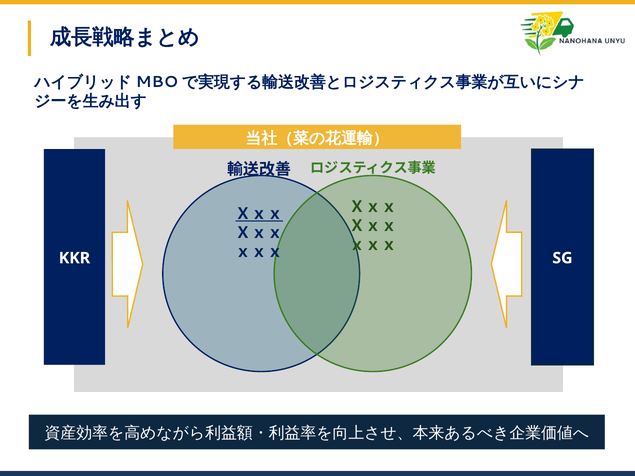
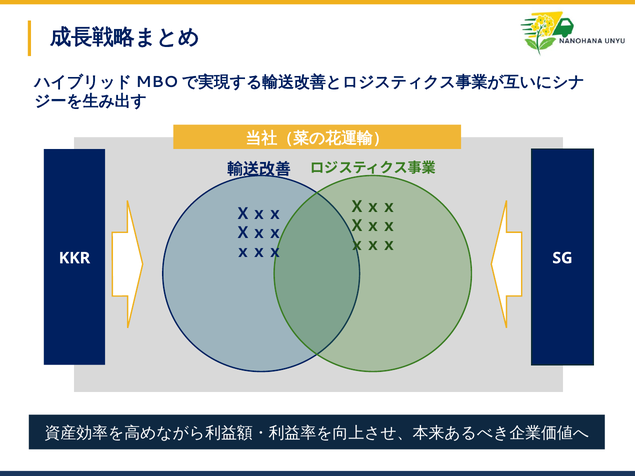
Ｘｘｘ at (259, 214) underline: present -> none
